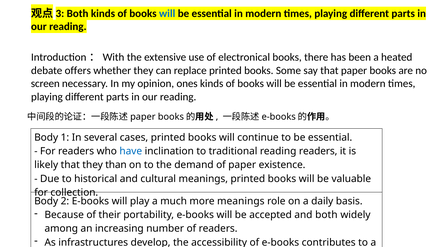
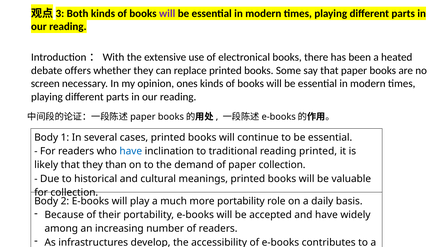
will at (167, 13) colour: blue -> purple
reading readers: readers -> printed
paper existence: existence -> collection
more meanings: meanings -> portability
and both: both -> have
